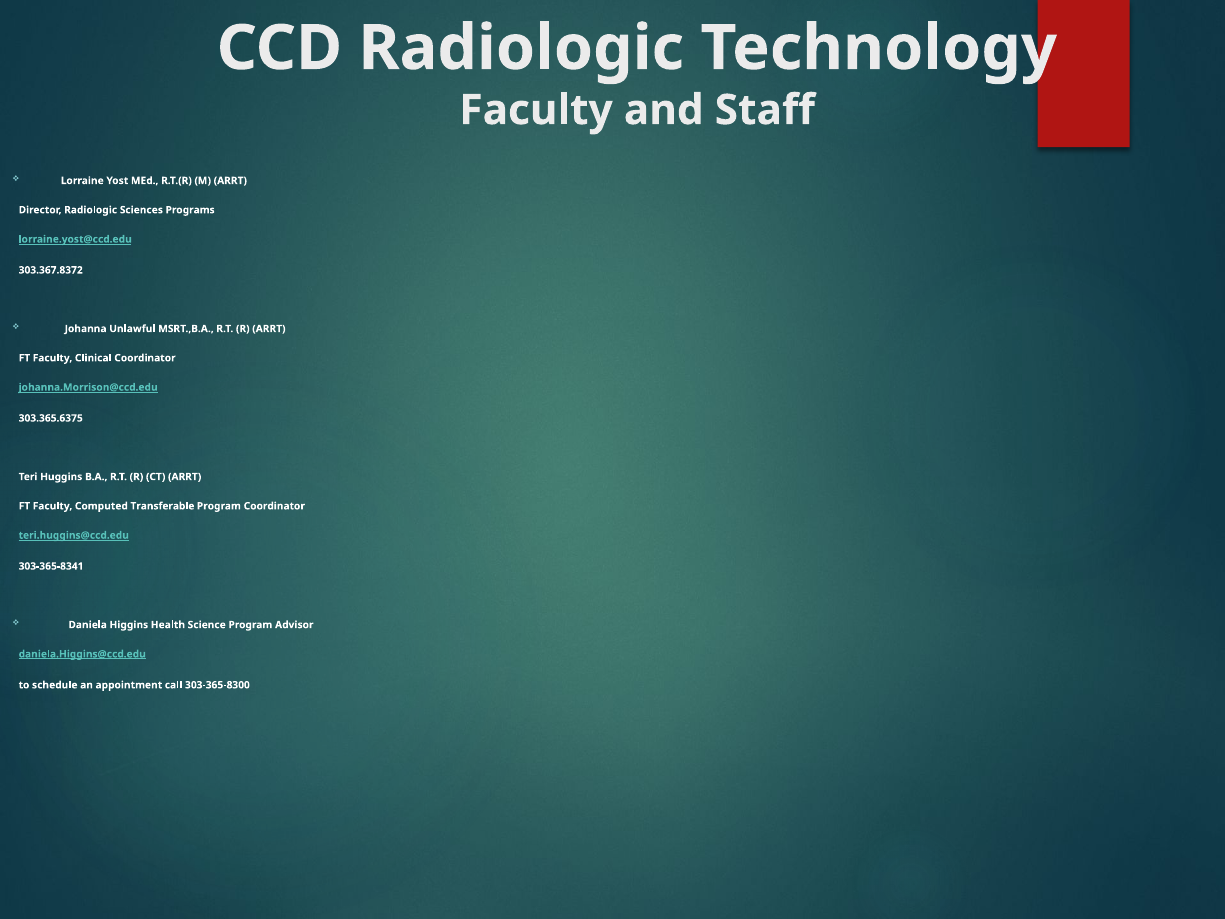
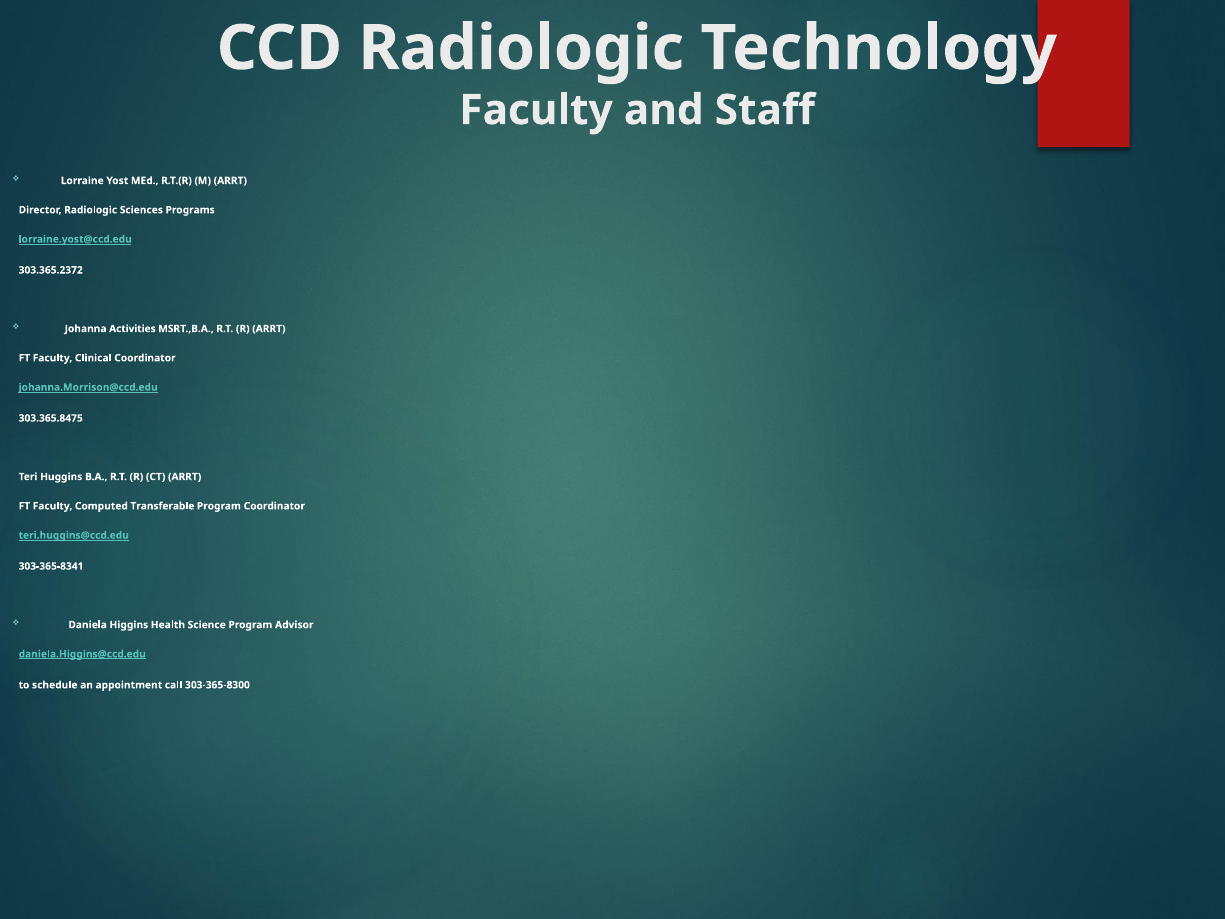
303.367.8372: 303.367.8372 -> 303.365.2372
Unlawful: Unlawful -> Activities
303.365.6375: 303.365.6375 -> 303.365.8475
